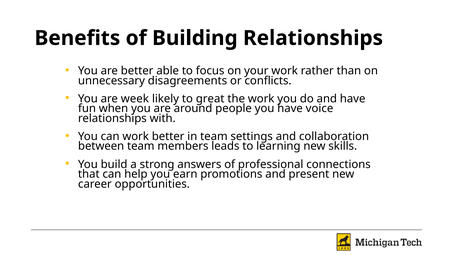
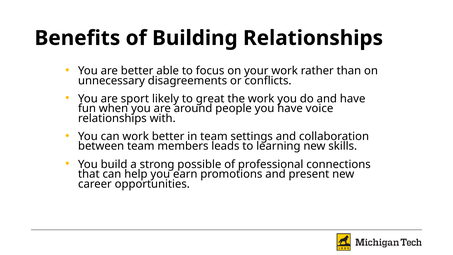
week: week -> sport
answers: answers -> possible
